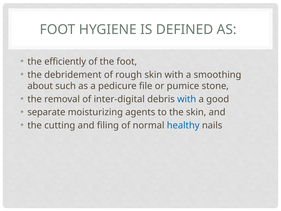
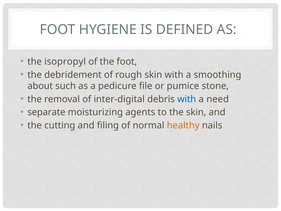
efficiently: efficiently -> isopropyl
good: good -> need
healthy colour: blue -> orange
